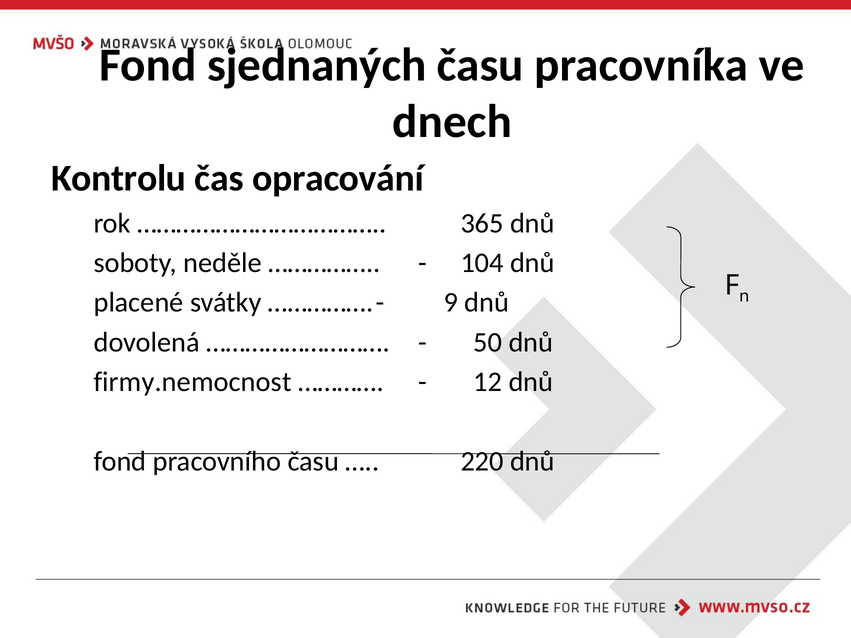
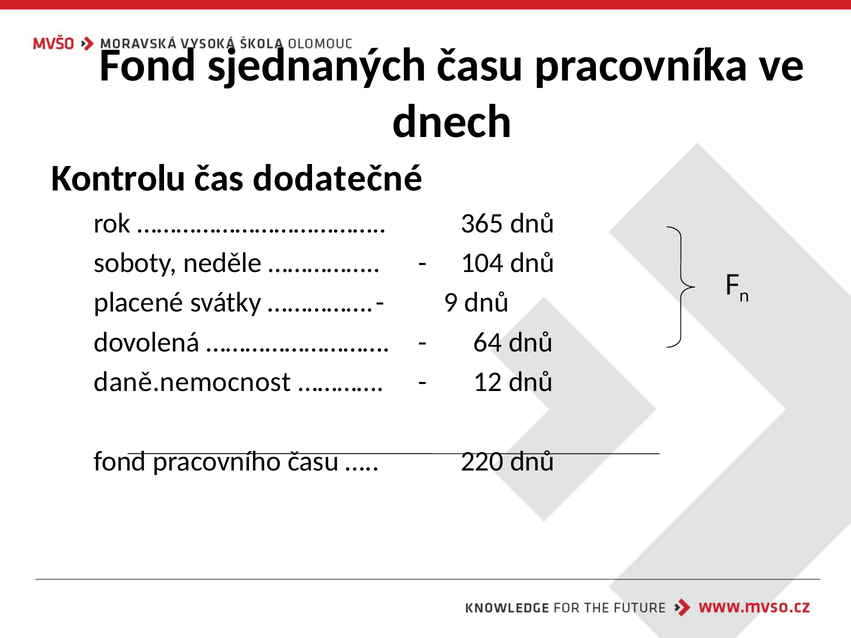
opracování: opracování -> dodatečné
50: 50 -> 64
firmy.nemocnost: firmy.nemocnost -> daně.nemocnost
